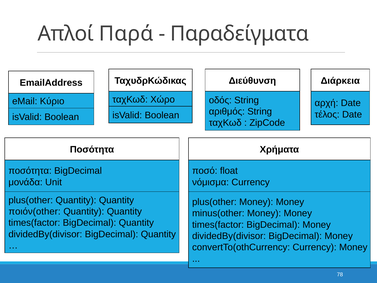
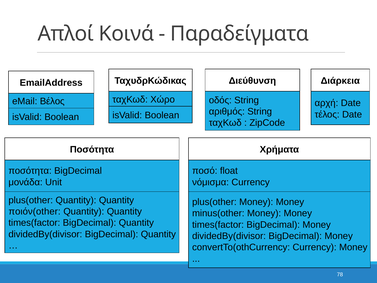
Παρά: Παρά -> Κοινά
Κύριο: Κύριο -> Βέλος
